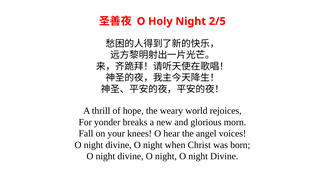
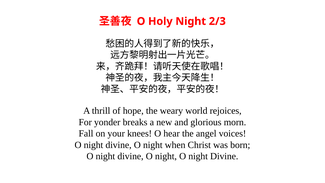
2/5: 2/5 -> 2/3
